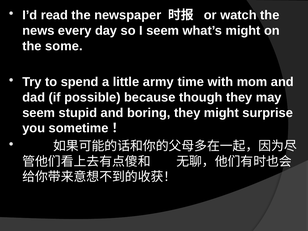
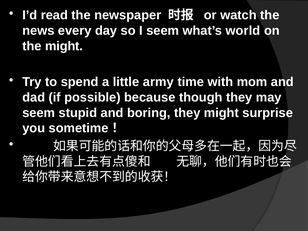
what’s might: might -> world
the some: some -> might
